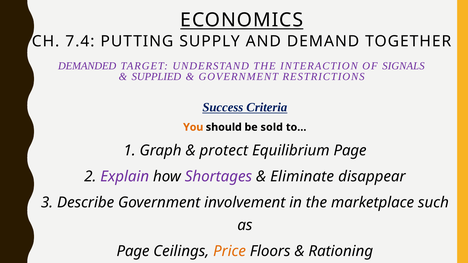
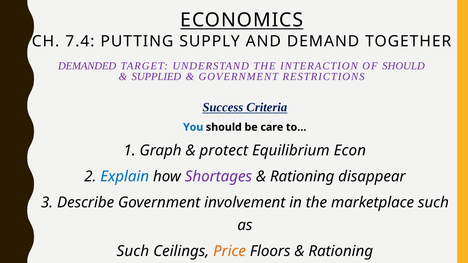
OF SIGNALS: SIGNALS -> SHOULD
You colour: orange -> blue
sold: sold -> care
Equilibrium Page: Page -> Econ
Explain colour: purple -> blue
Eliminate at (302, 177): Eliminate -> Rationing
Page at (133, 251): Page -> Such
